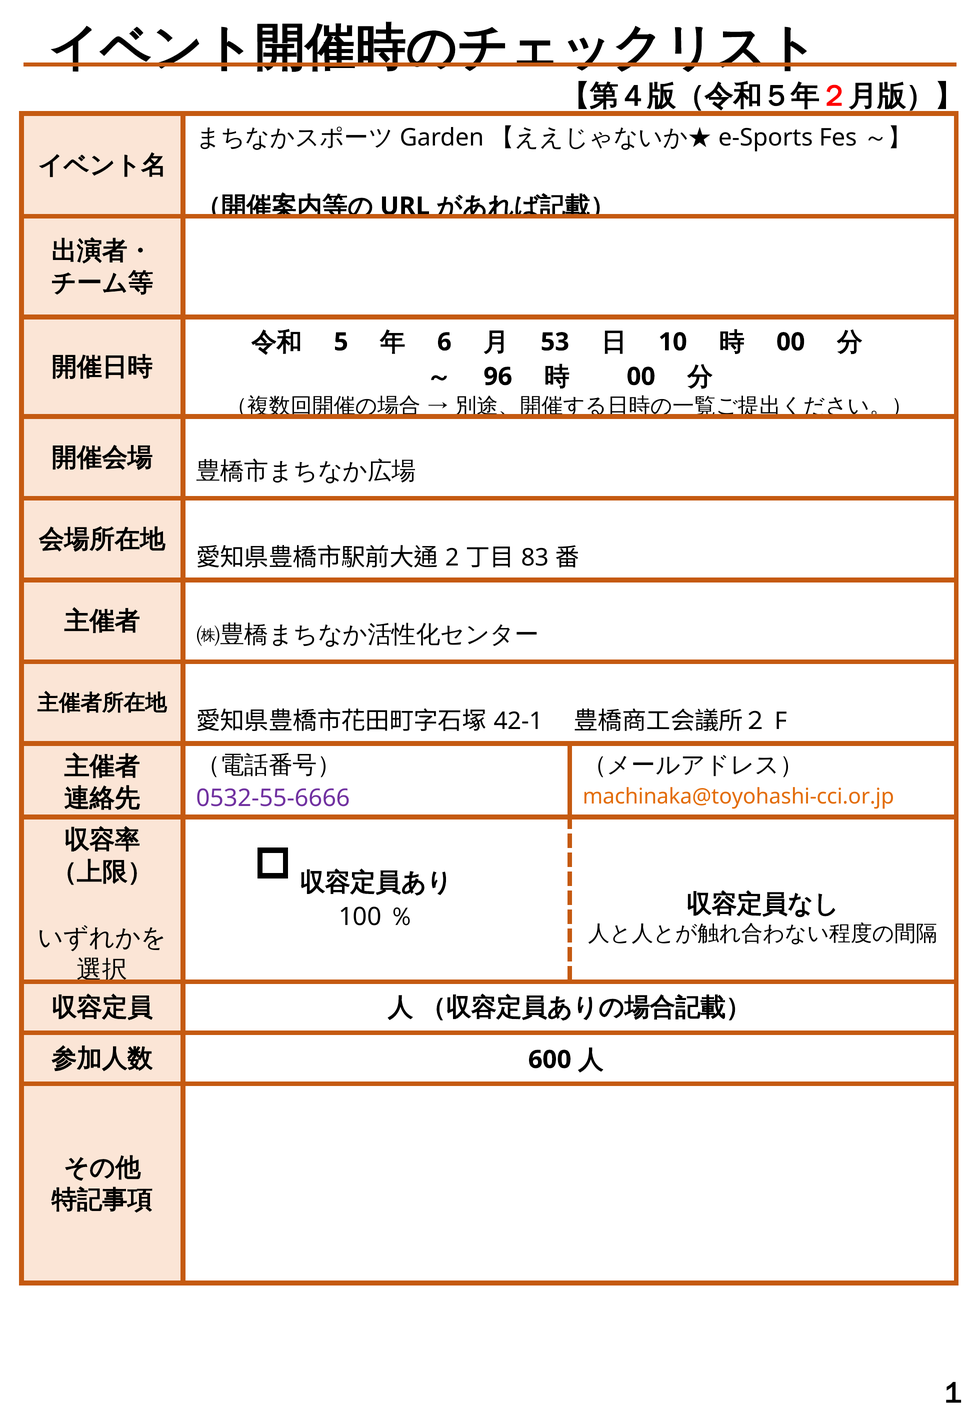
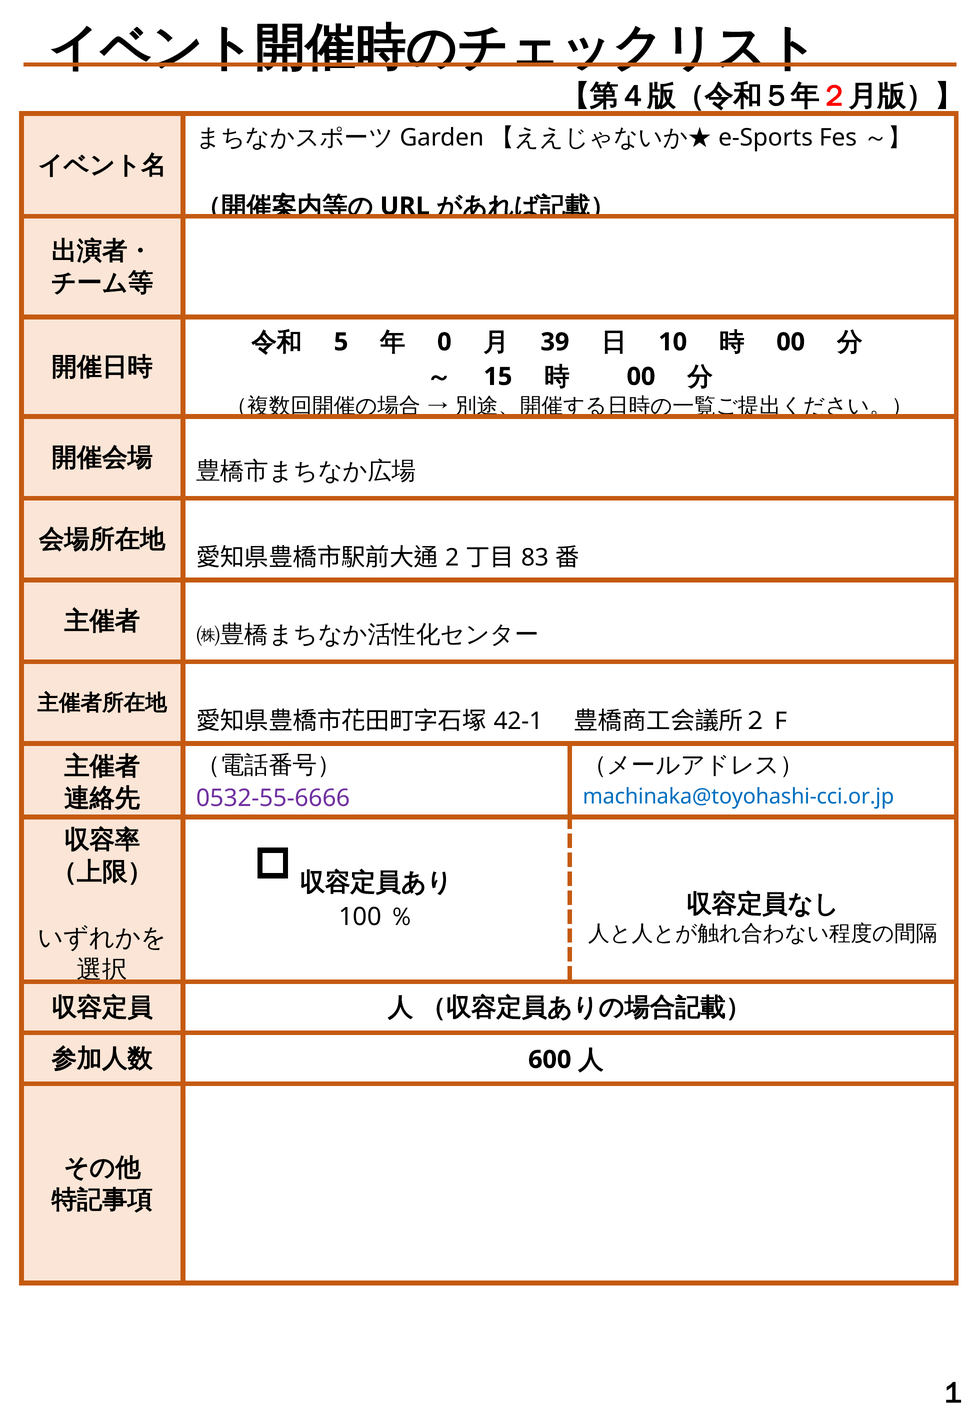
6: 6 -> 0
53: 53 -> 39
96: 96 -> 15
machinaka@toyohashi-cci.or.jp colour: orange -> blue
